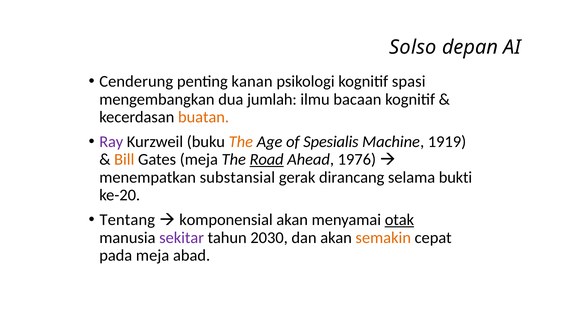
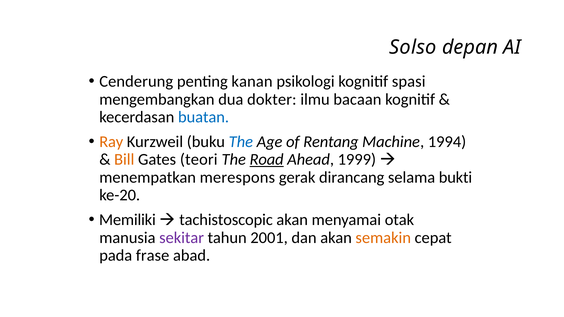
jumlah: jumlah -> dokter
buatan colour: orange -> blue
Ray colour: purple -> orange
The at (241, 142) colour: orange -> blue
Spesialis: Spesialis -> Rentang
1919: 1919 -> 1994
Gates meja: meja -> teori
1976: 1976 -> 1999
substansial: substansial -> merespons
Tentang: Tentang -> Memiliki
komponensial: komponensial -> tachistoscopic
otak underline: present -> none
2030: 2030 -> 2001
pada meja: meja -> frase
